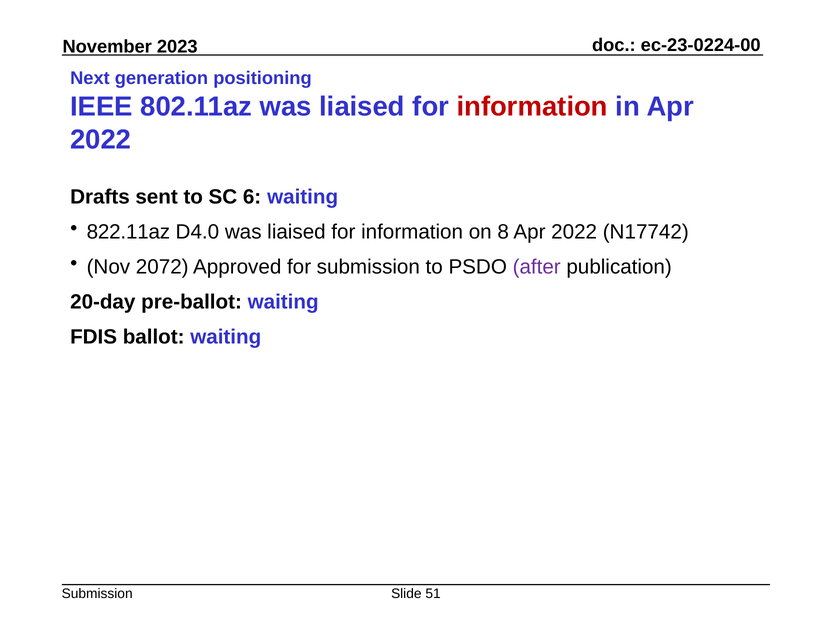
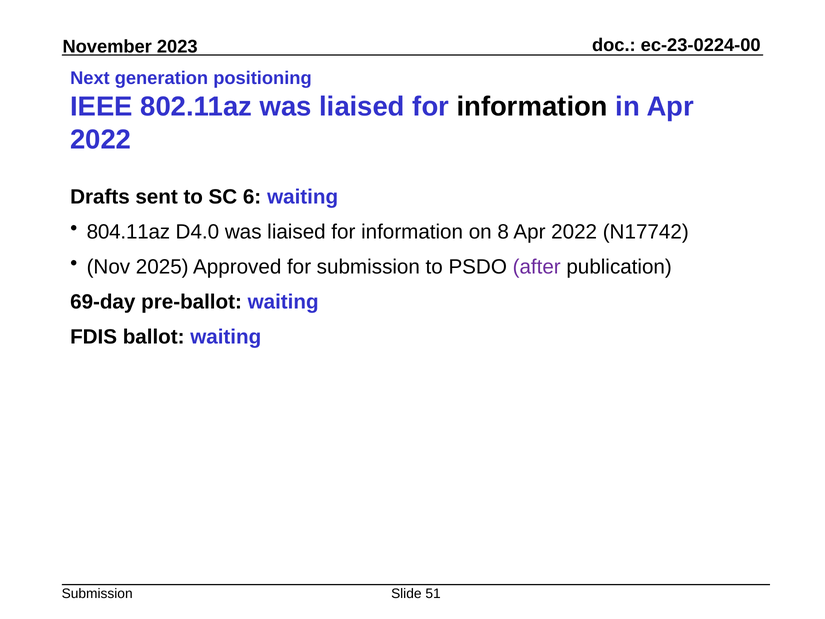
information at (532, 106) colour: red -> black
822.11az: 822.11az -> 804.11az
2072: 2072 -> 2025
20-day: 20-day -> 69-day
